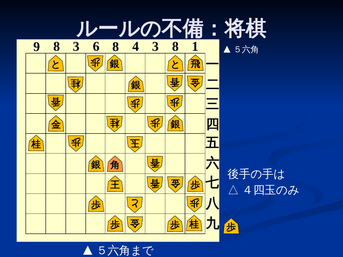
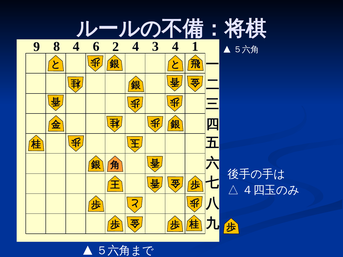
8 3: 3 -> 4
6 8: 8 -> 2
3 8: 8 -> 4
